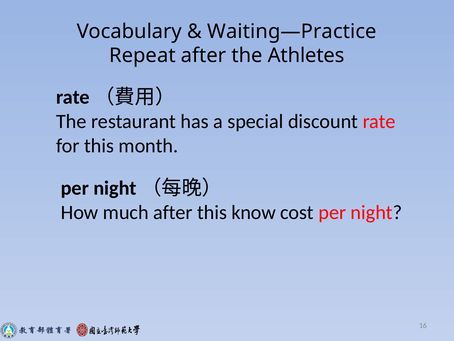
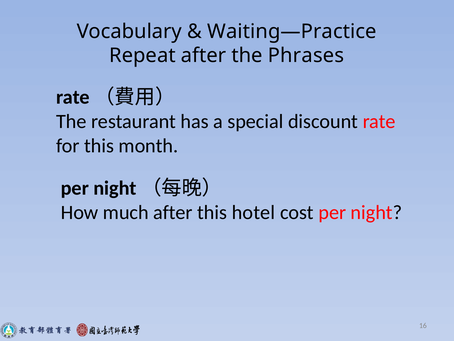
Athletes: Athletes -> Phrases
know: know -> hotel
